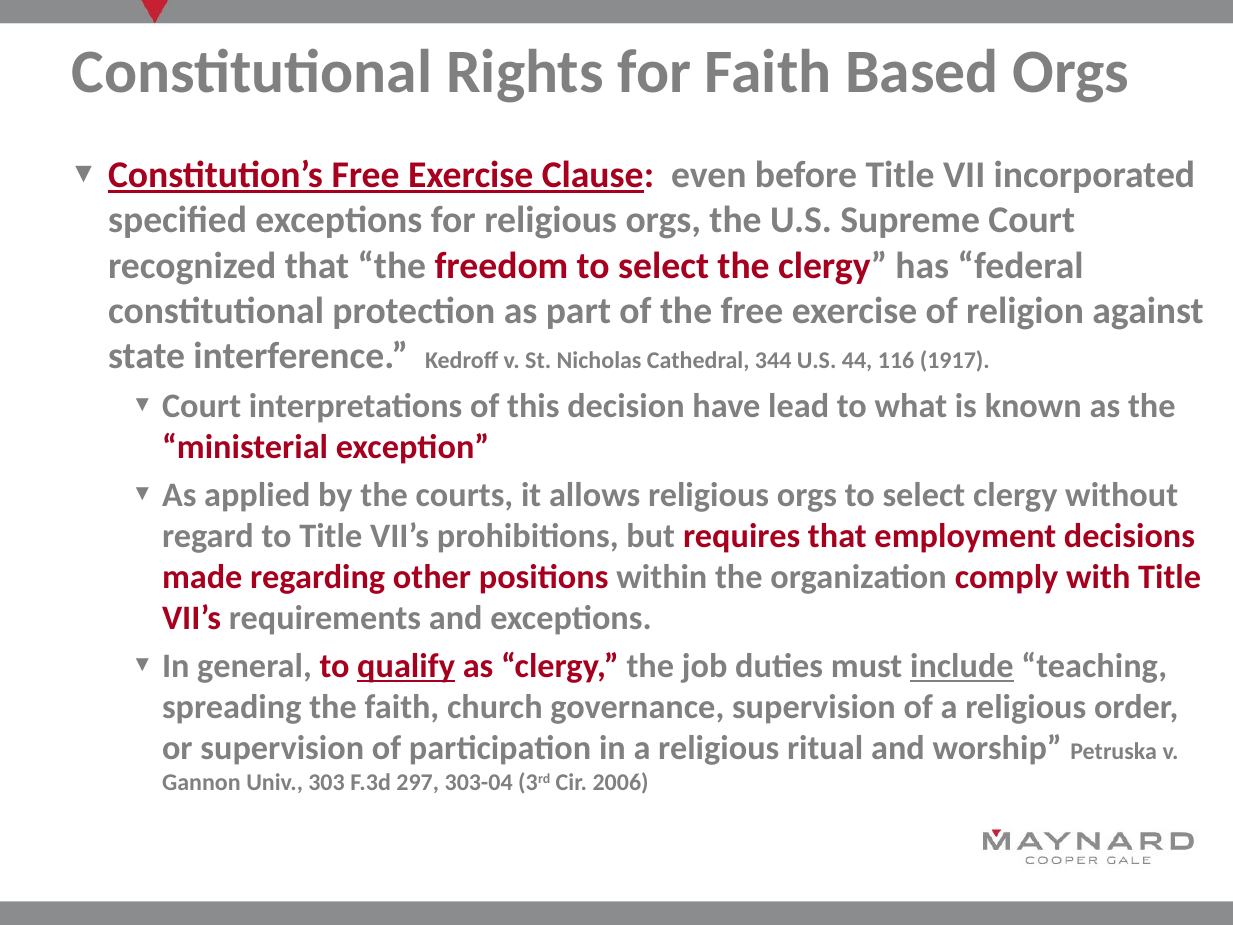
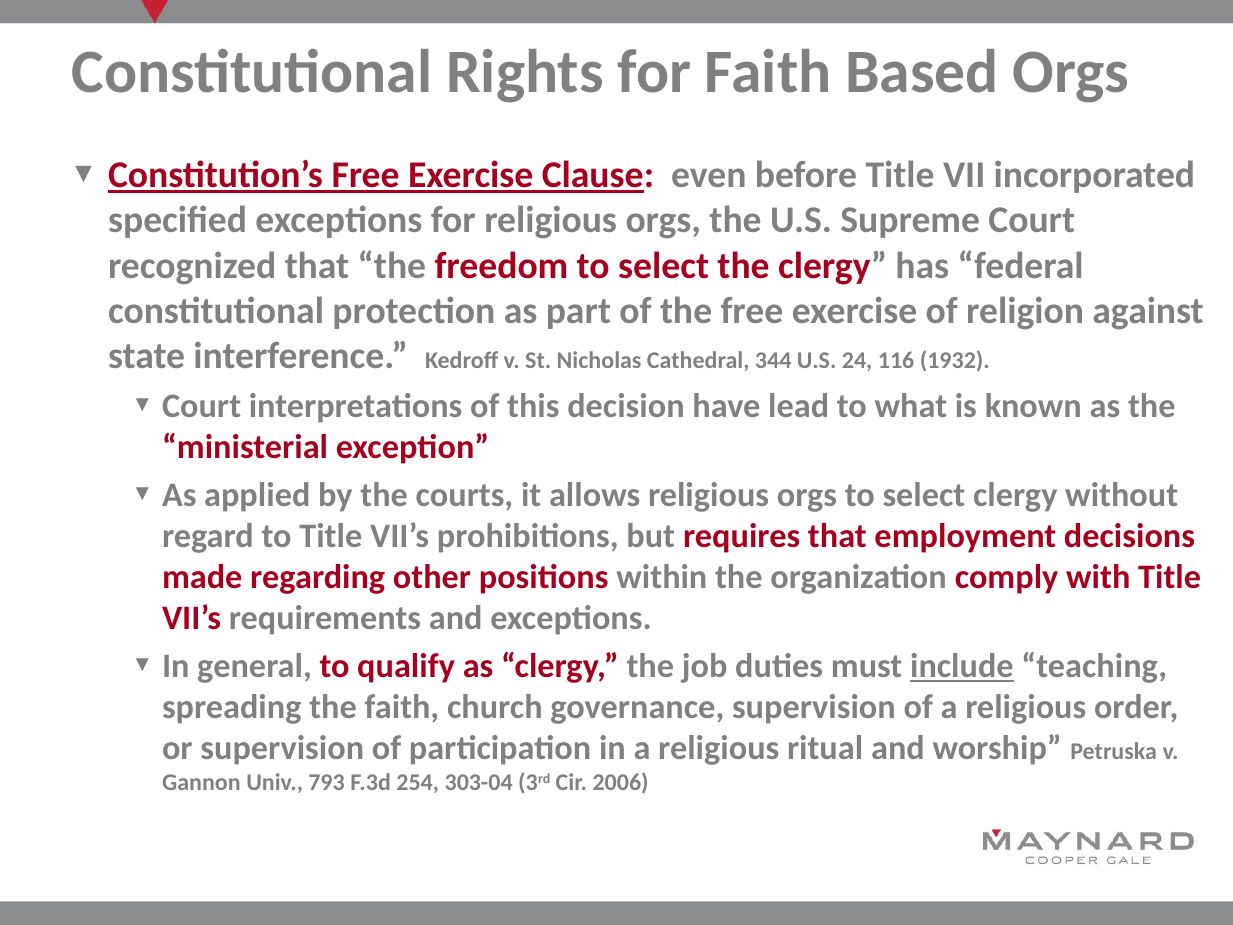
44: 44 -> 24
1917: 1917 -> 1932
qualify underline: present -> none
303: 303 -> 793
297: 297 -> 254
